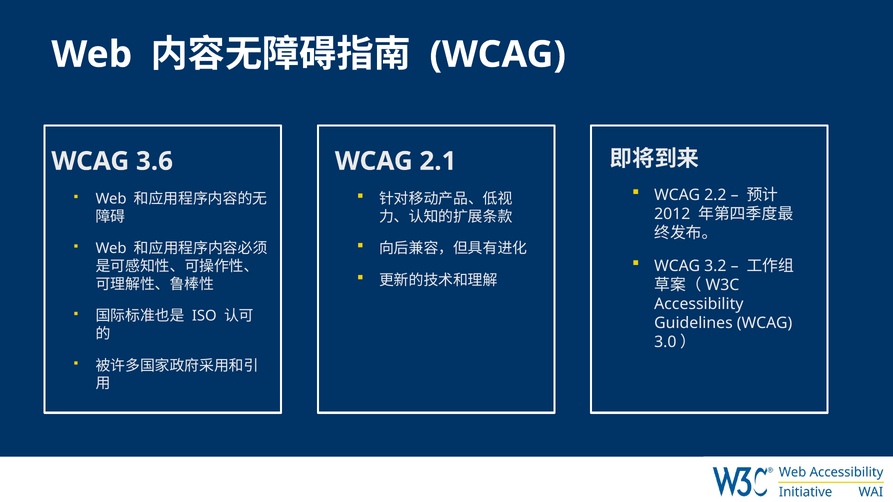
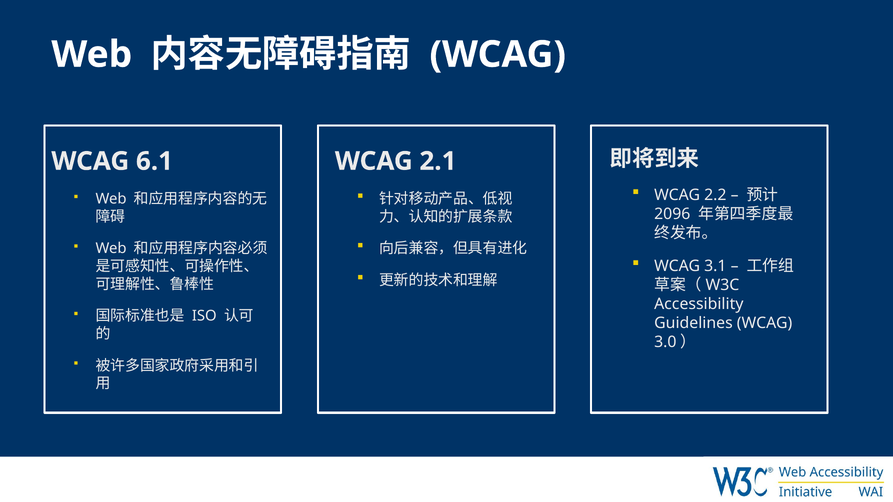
3.6: 3.6 -> 6.1
2012: 2012 -> 2096
3.2: 3.2 -> 3.1
